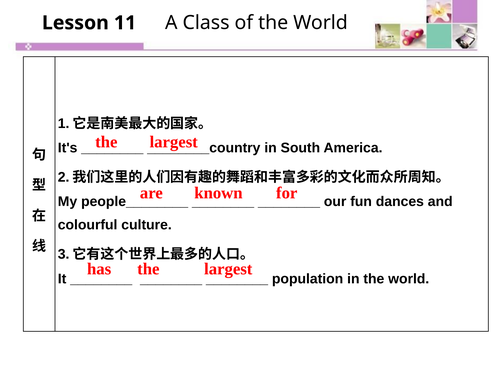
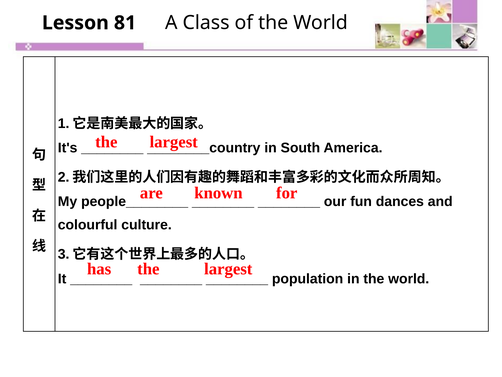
11: 11 -> 81
